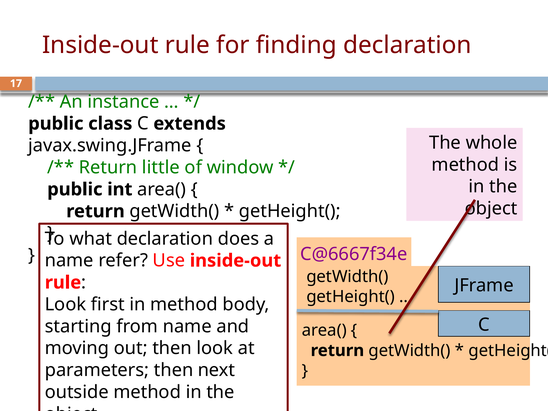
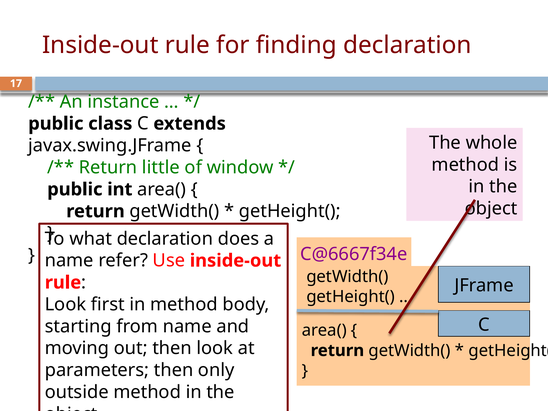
next: next -> only
